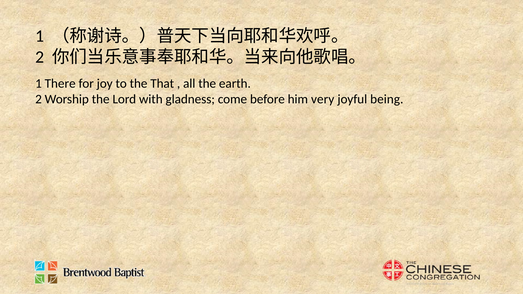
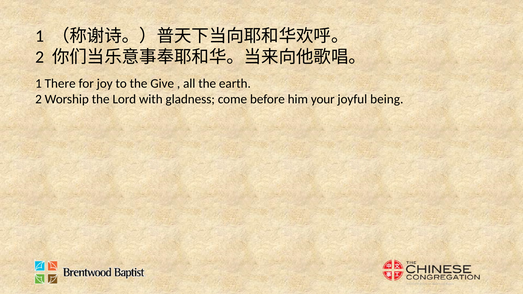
That: That -> Give
very: very -> your
